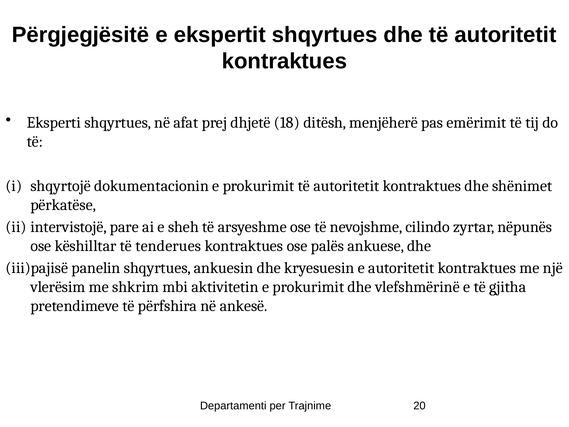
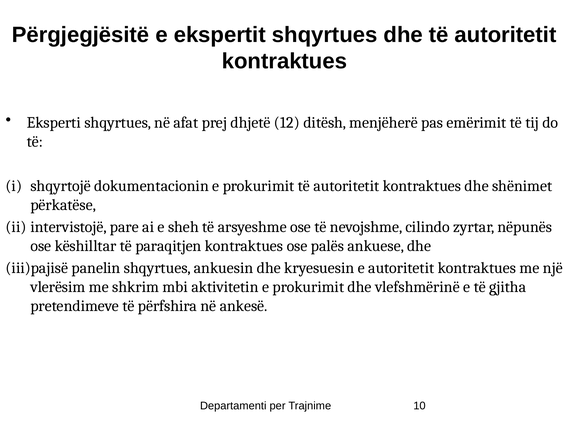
18: 18 -> 12
tenderues: tenderues -> paraqitjen
20: 20 -> 10
